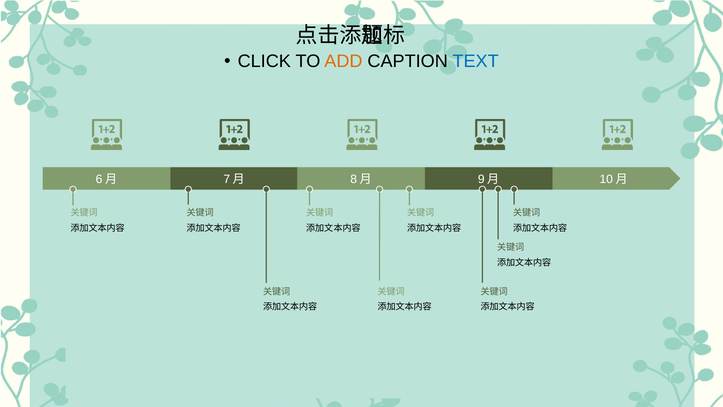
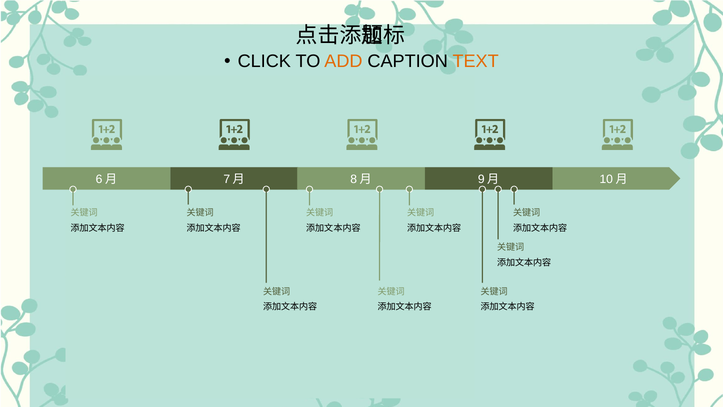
TEXT colour: blue -> orange
